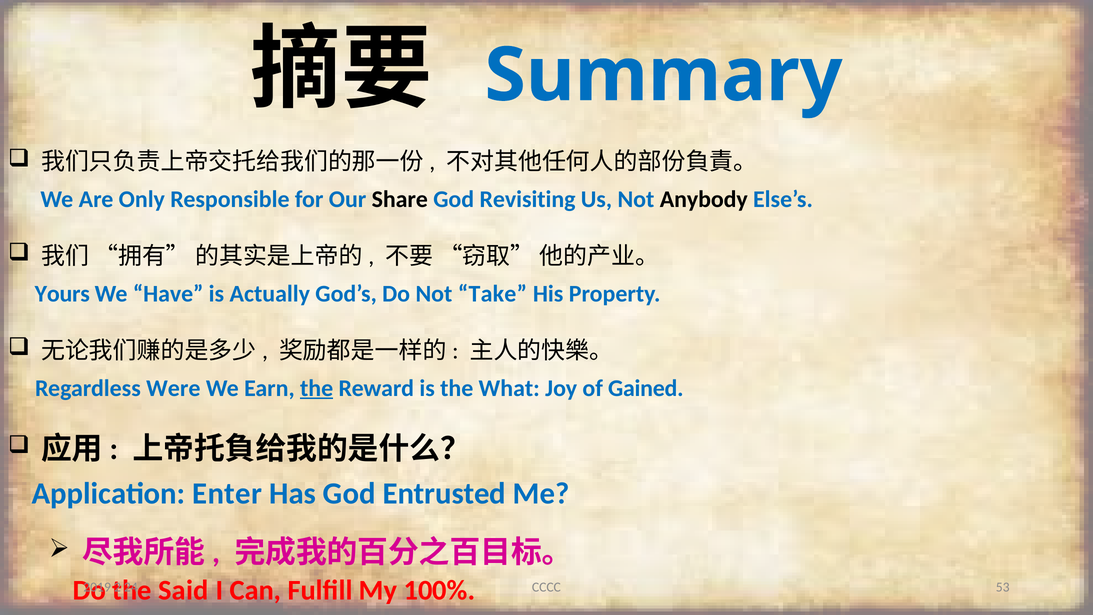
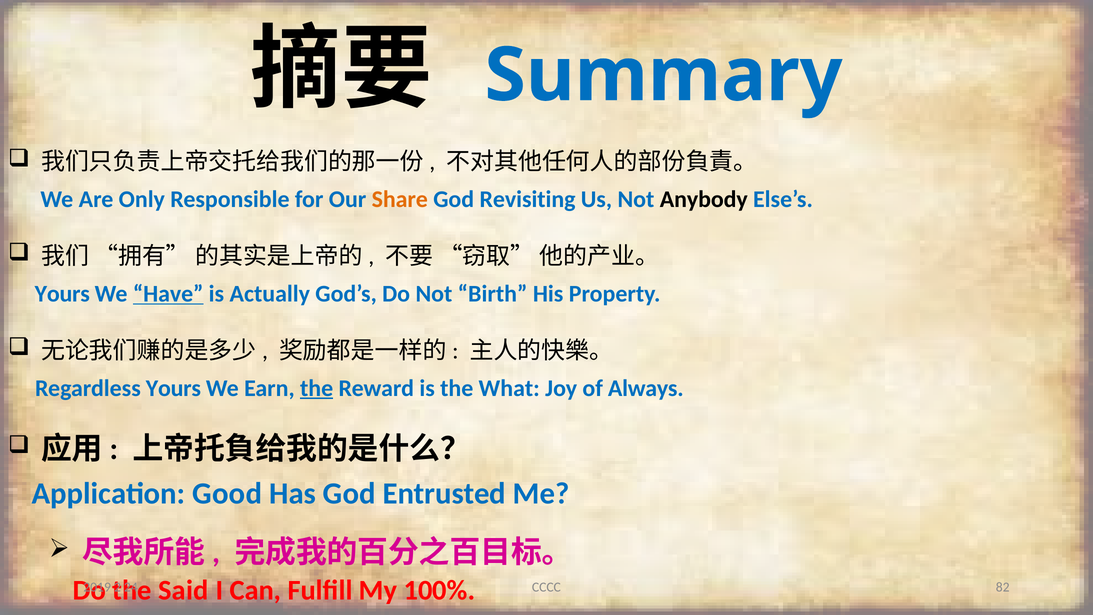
Share colour: black -> orange
Have underline: none -> present
Take: Take -> Birth
Regardless Were: Were -> Yours
Gained: Gained -> Always
Enter: Enter -> Good
53: 53 -> 82
